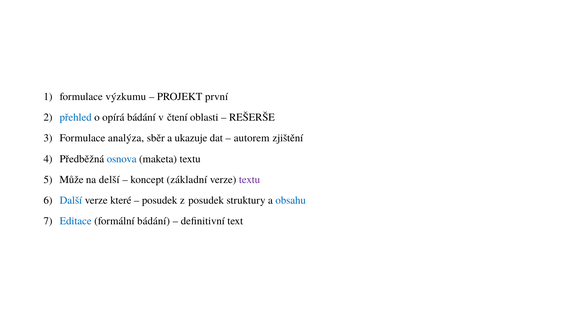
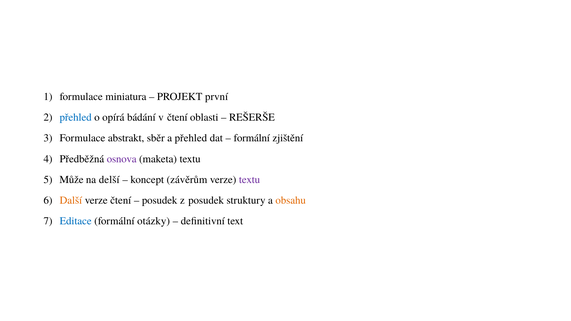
výzkumu: výzkumu -> miniatura
analýza: analýza -> abstrakt
a ukazuje: ukazuje -> přehled
autorem at (252, 138): autorem -> formální
osnova colour: blue -> purple
základní: základní -> závěrům
Další colour: blue -> orange
verze které: které -> čtení
obsahu colour: blue -> orange
formální bádání: bádání -> otázky
